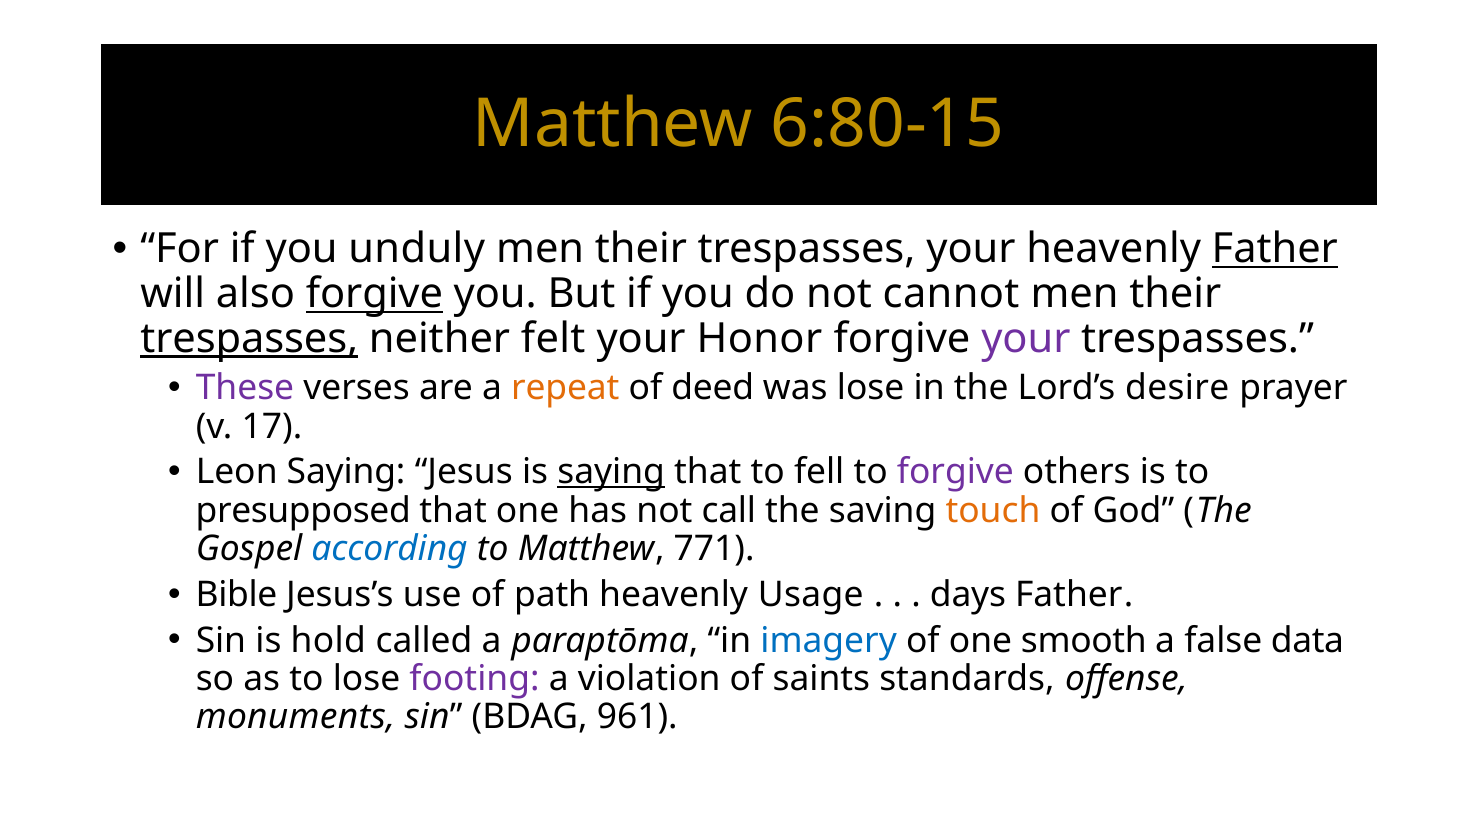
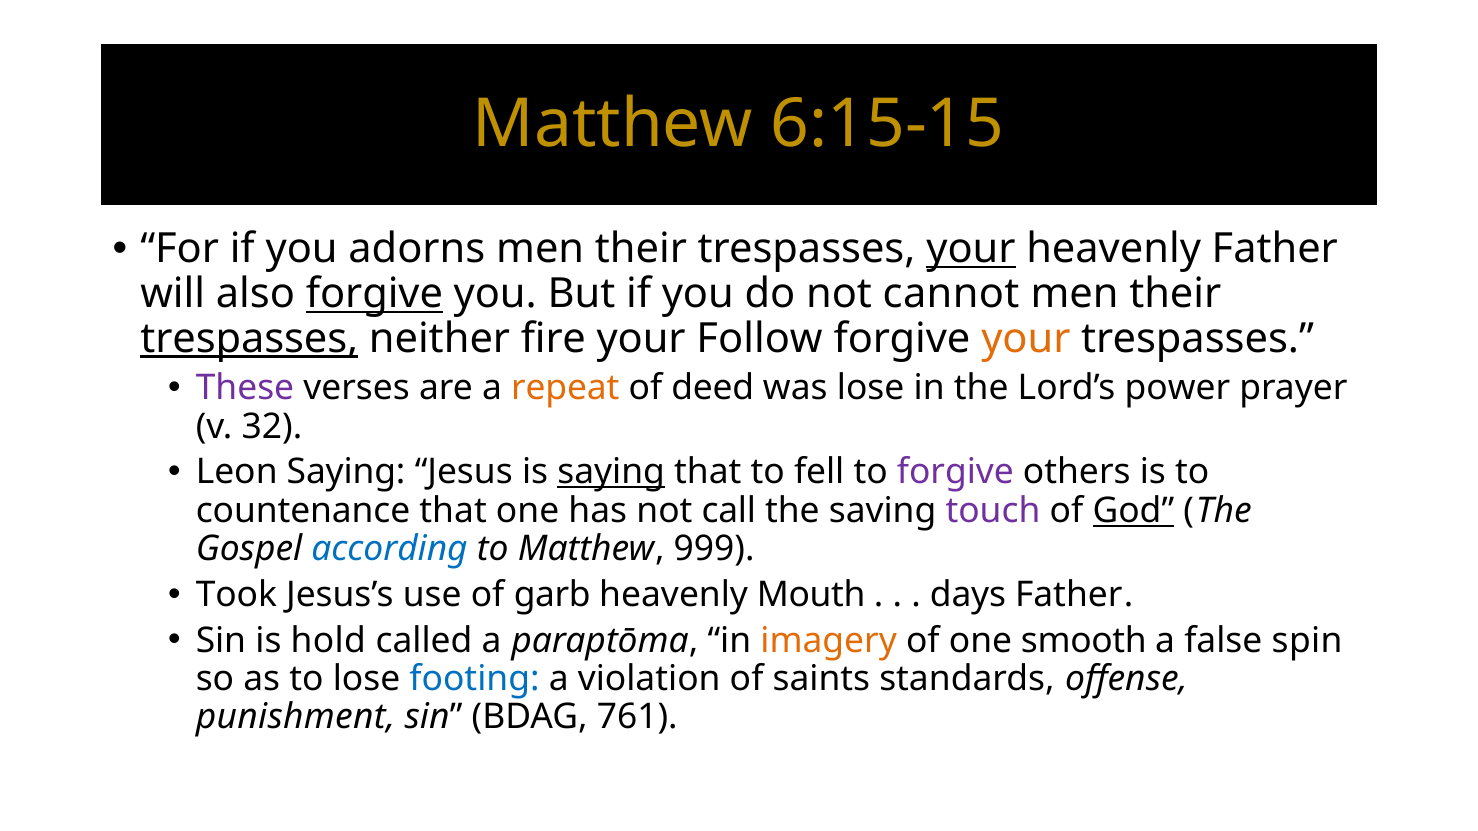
6:80-15: 6:80-15 -> 6:15-15
unduly: unduly -> adorns
your at (971, 249) underline: none -> present
Father at (1275, 249) underline: present -> none
felt: felt -> fire
Honor: Honor -> Follow
your at (1026, 339) colour: purple -> orange
desire: desire -> power
17: 17 -> 32
presupposed: presupposed -> countenance
touch colour: orange -> purple
God underline: none -> present
771: 771 -> 999
Bible: Bible -> Took
path: path -> garb
Usage: Usage -> Mouth
imagery colour: blue -> orange
data: data -> spin
footing colour: purple -> blue
monuments: monuments -> punishment
961: 961 -> 761
